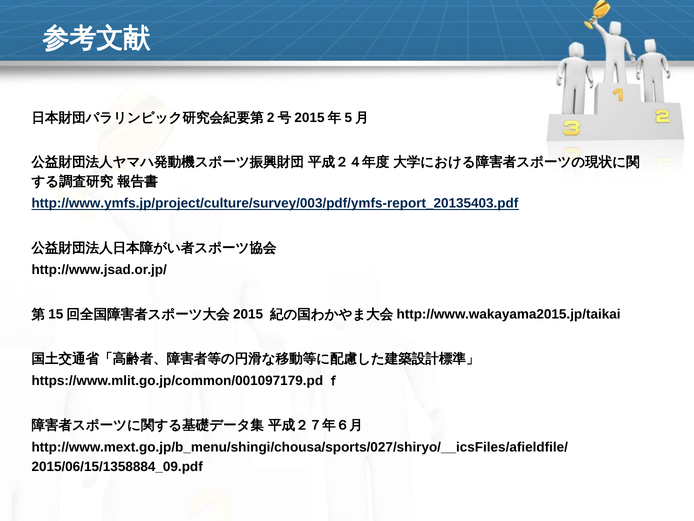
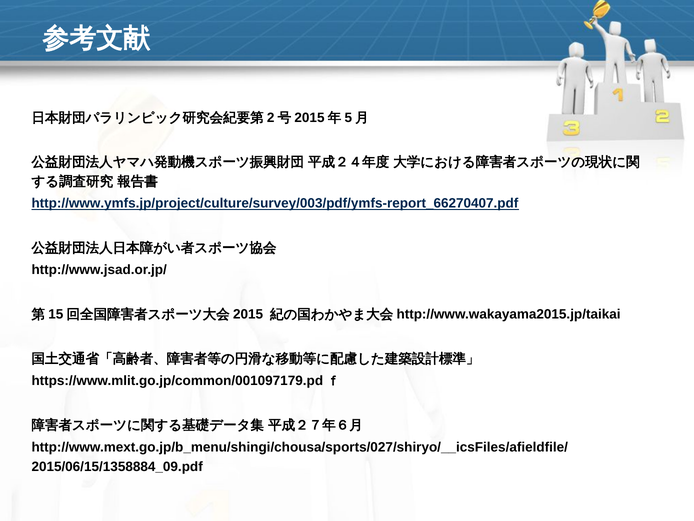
http://www.ymfs.jp/project/culture/survey/003/pdf/ymfs-report_20135403.pdf: http://www.ymfs.jp/project/culture/survey/003/pdf/ymfs-report_20135403.pdf -> http://www.ymfs.jp/project/culture/survey/003/pdf/ymfs-report_66270407.pdf
